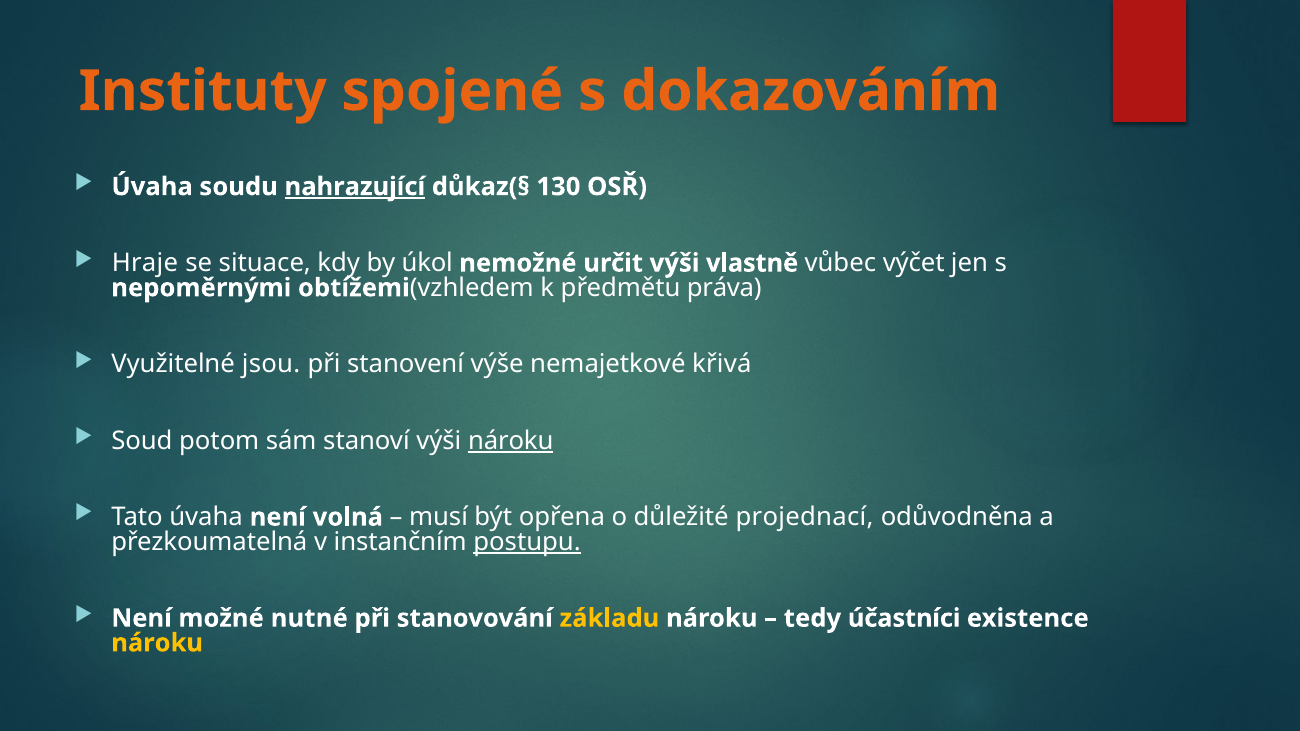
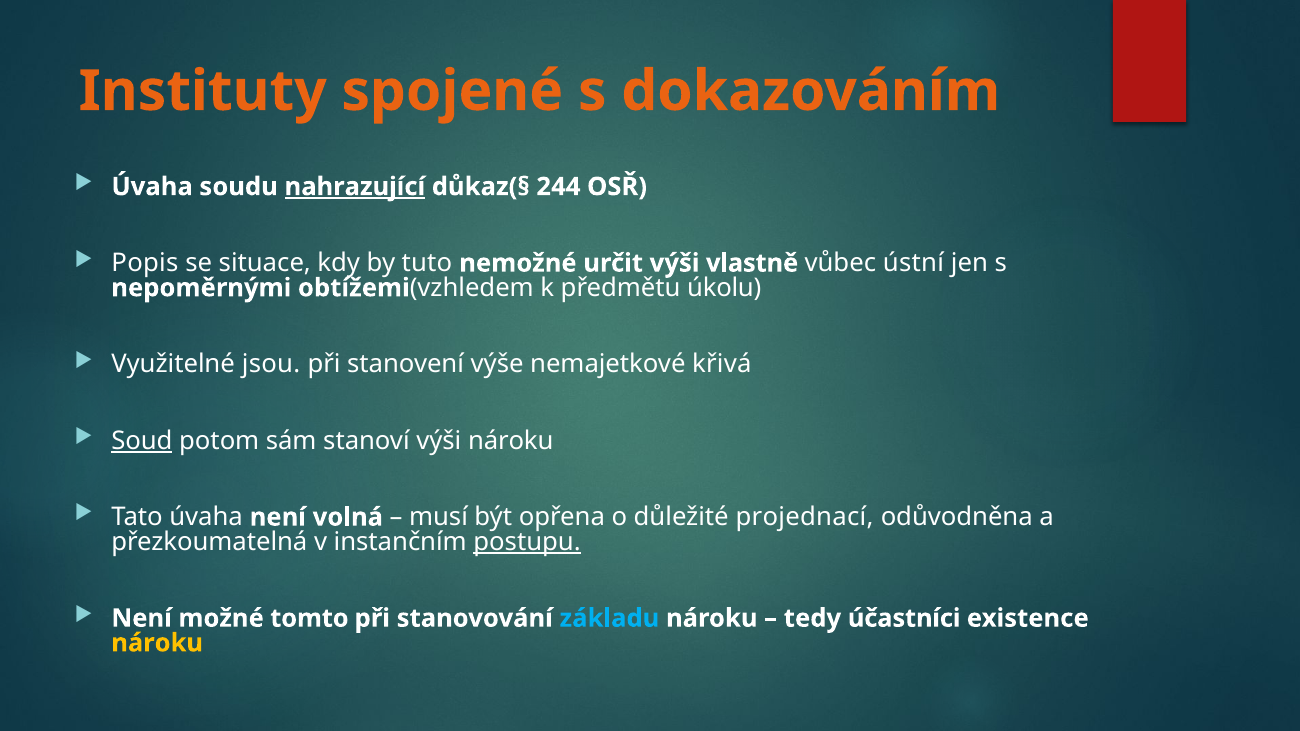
130: 130 -> 244
Hraje: Hraje -> Popis
úkol: úkol -> tuto
výčet: výčet -> ústní
práva: práva -> úkolu
Soud underline: none -> present
nároku at (511, 441) underline: present -> none
nutné: nutné -> tomto
základu colour: yellow -> light blue
